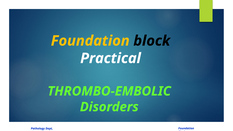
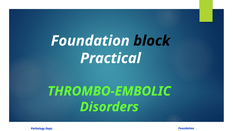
Foundation at (90, 41) colour: yellow -> white
